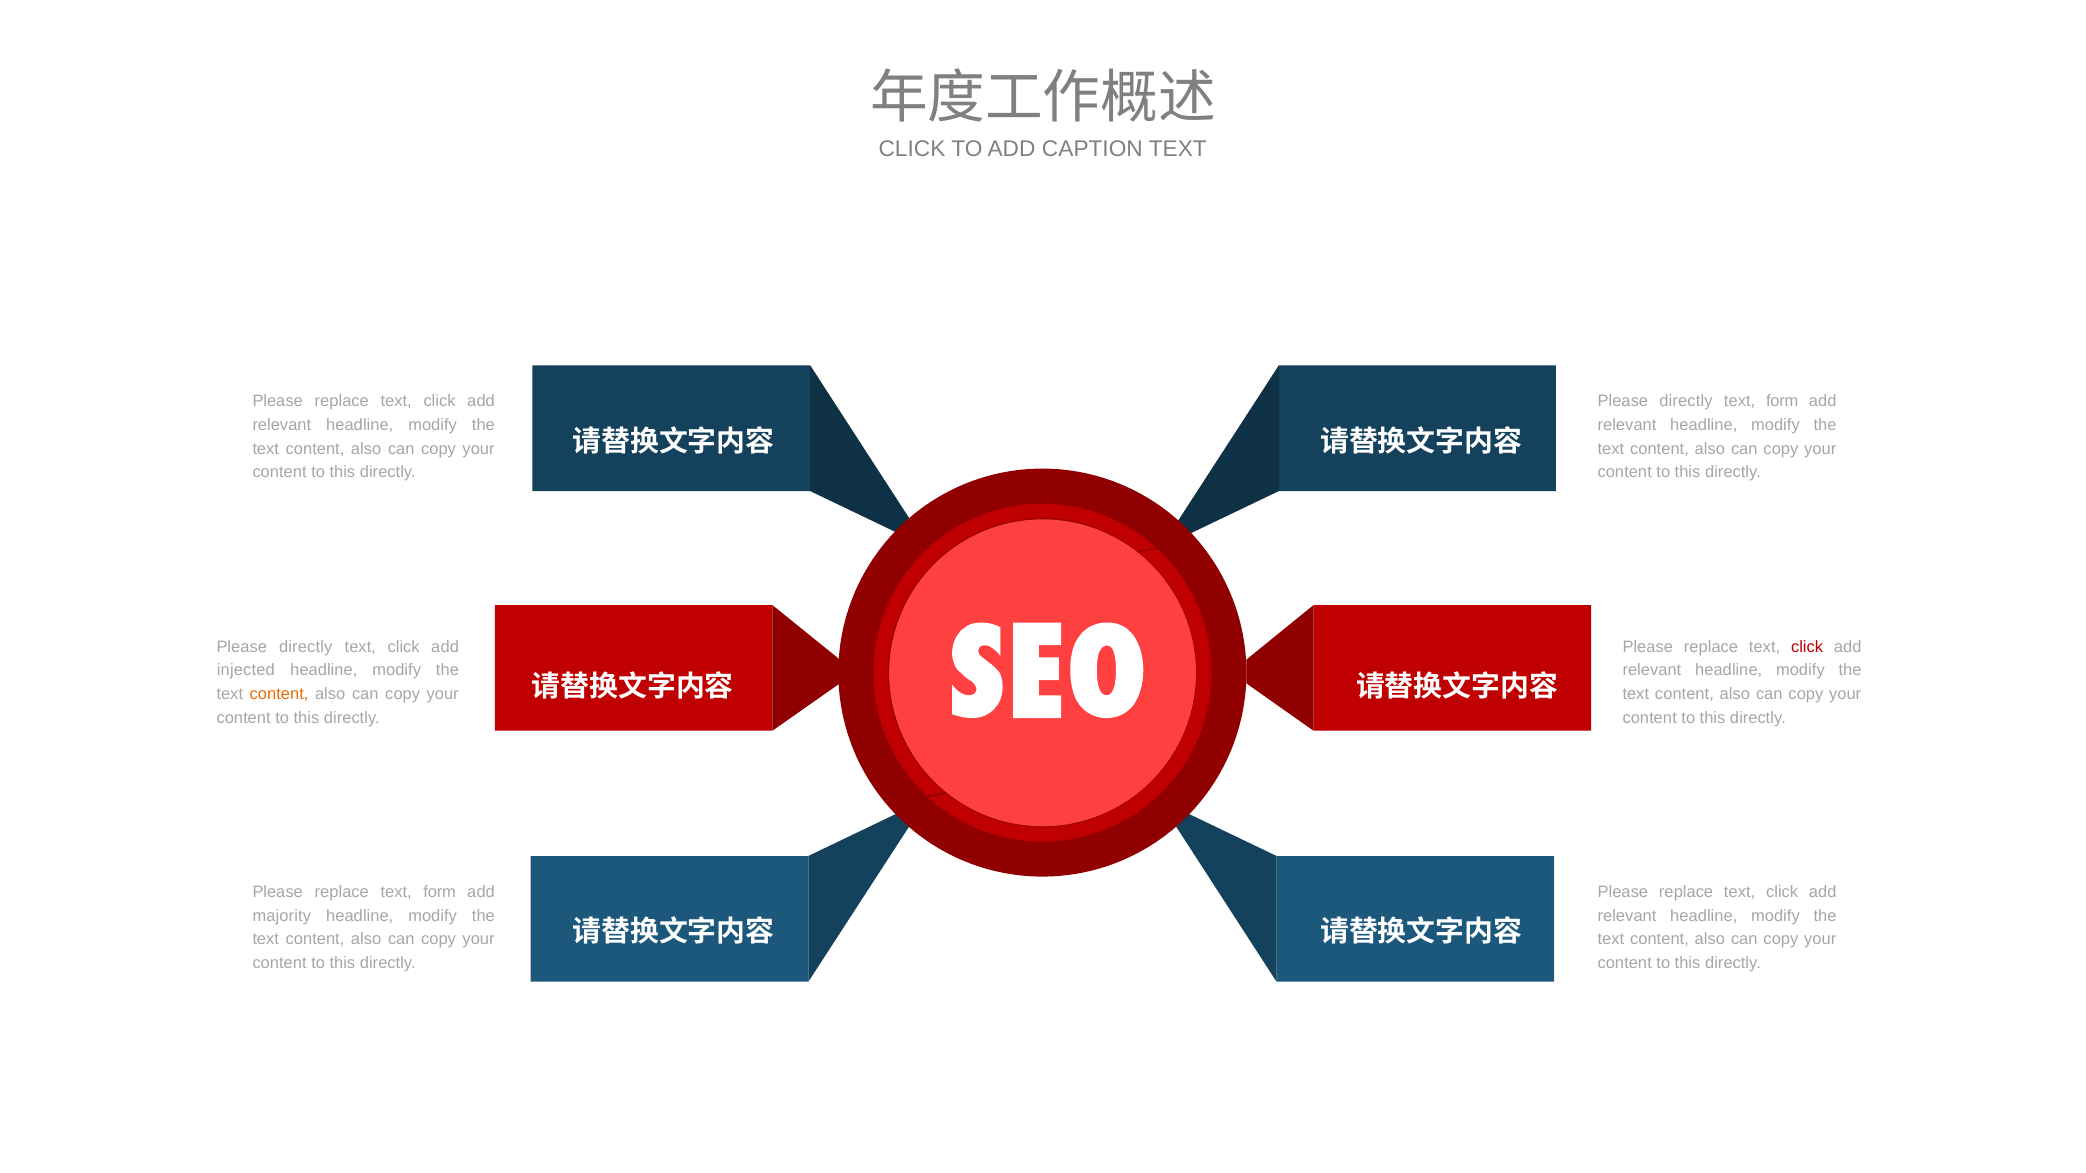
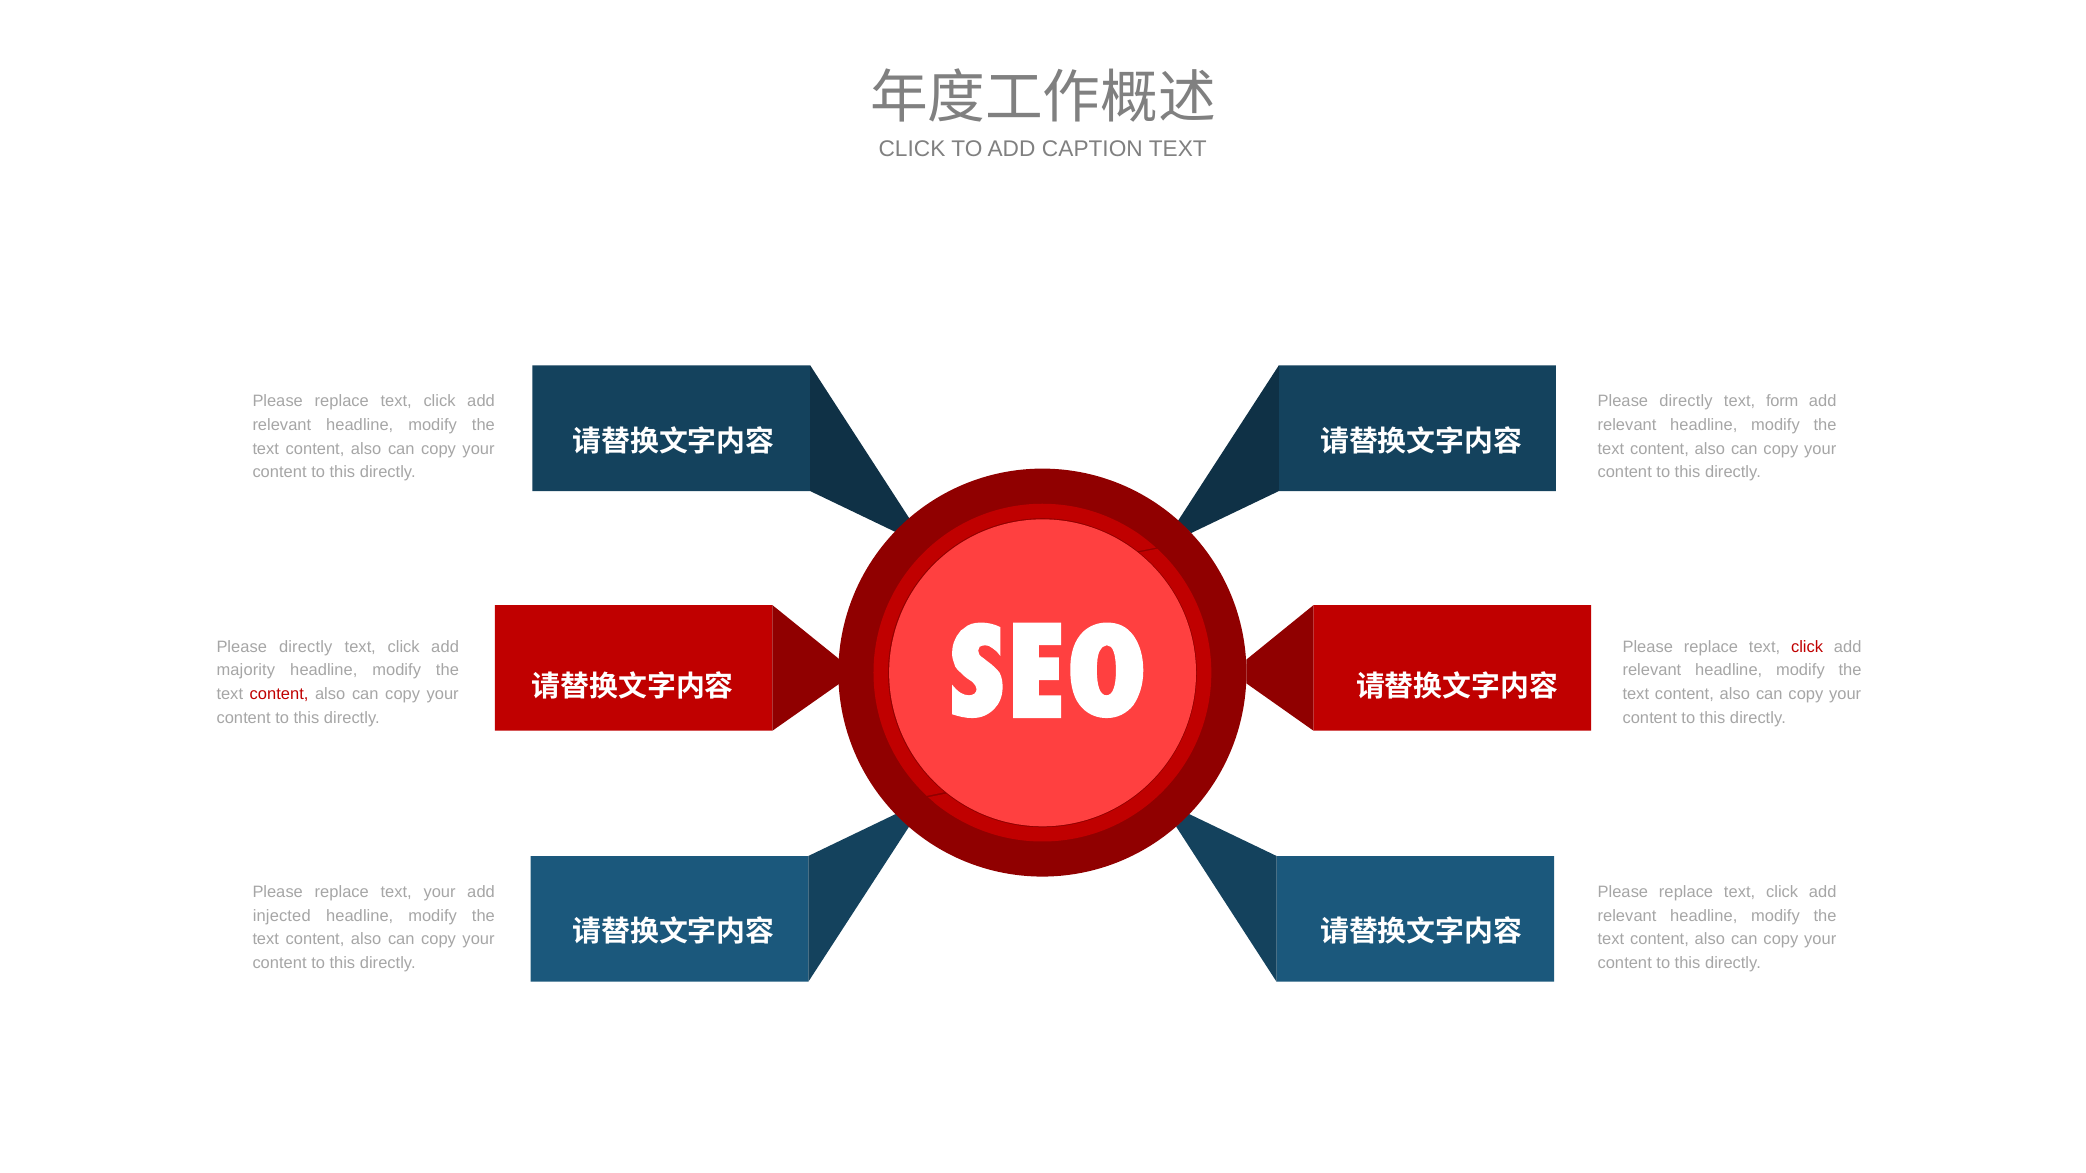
injected: injected -> majority
content at (279, 694) colour: orange -> red
replace text form: form -> your
majority: majority -> injected
